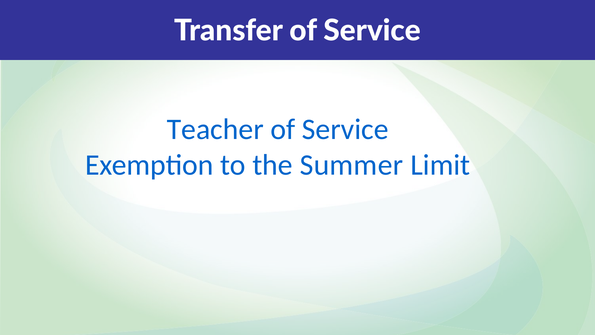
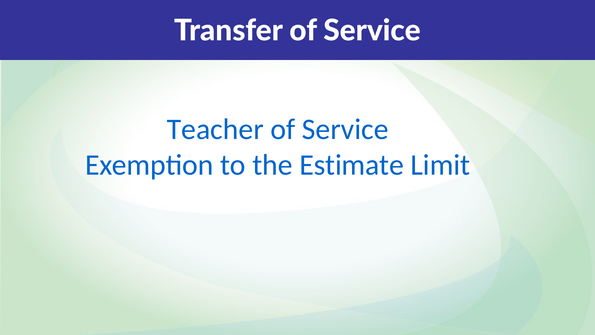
Summer: Summer -> Estimate
